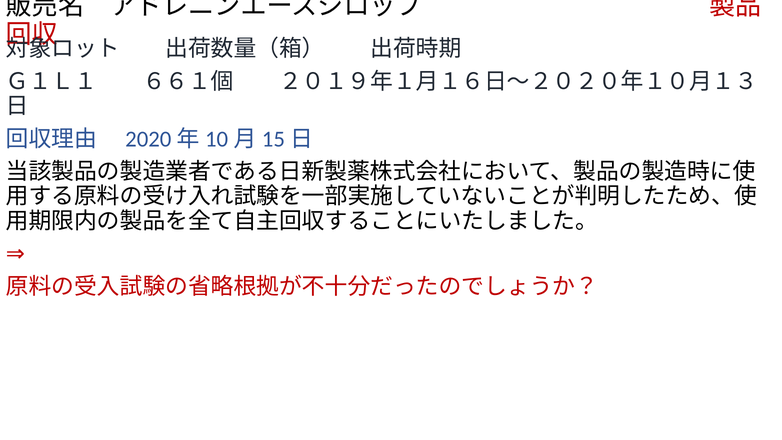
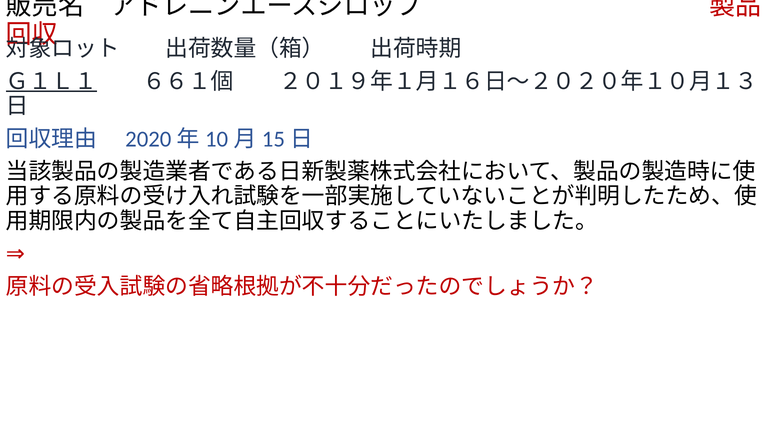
Ｇ１Ｌ１ underline: none -> present
